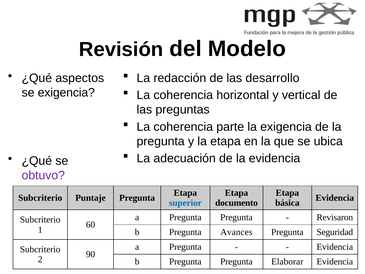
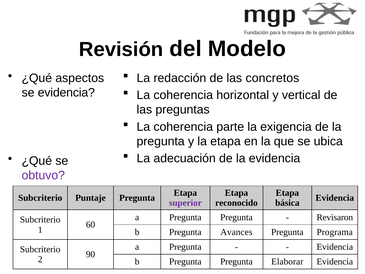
desarrollo: desarrollo -> concretos
se exigencia: exigencia -> evidencia
superior colour: blue -> purple
documento: documento -> reconocido
Seguridad: Seguridad -> Programa
